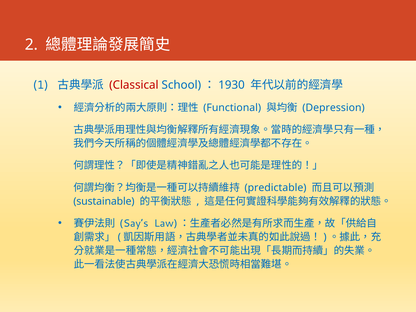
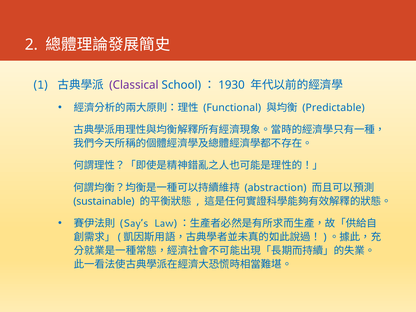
Classical colour: red -> purple
Depression: Depression -> Predictable
predictable: predictable -> abstraction
